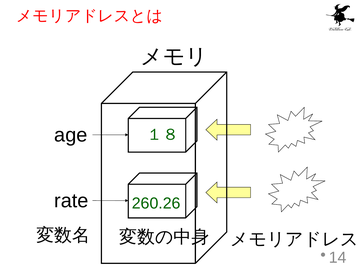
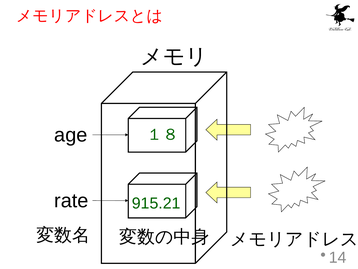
260.26: 260.26 -> 915.21
